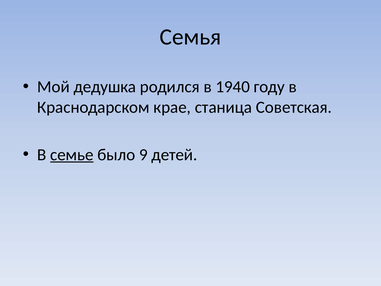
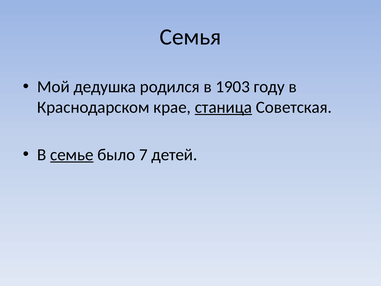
1940: 1940 -> 1903
станица underline: none -> present
9: 9 -> 7
